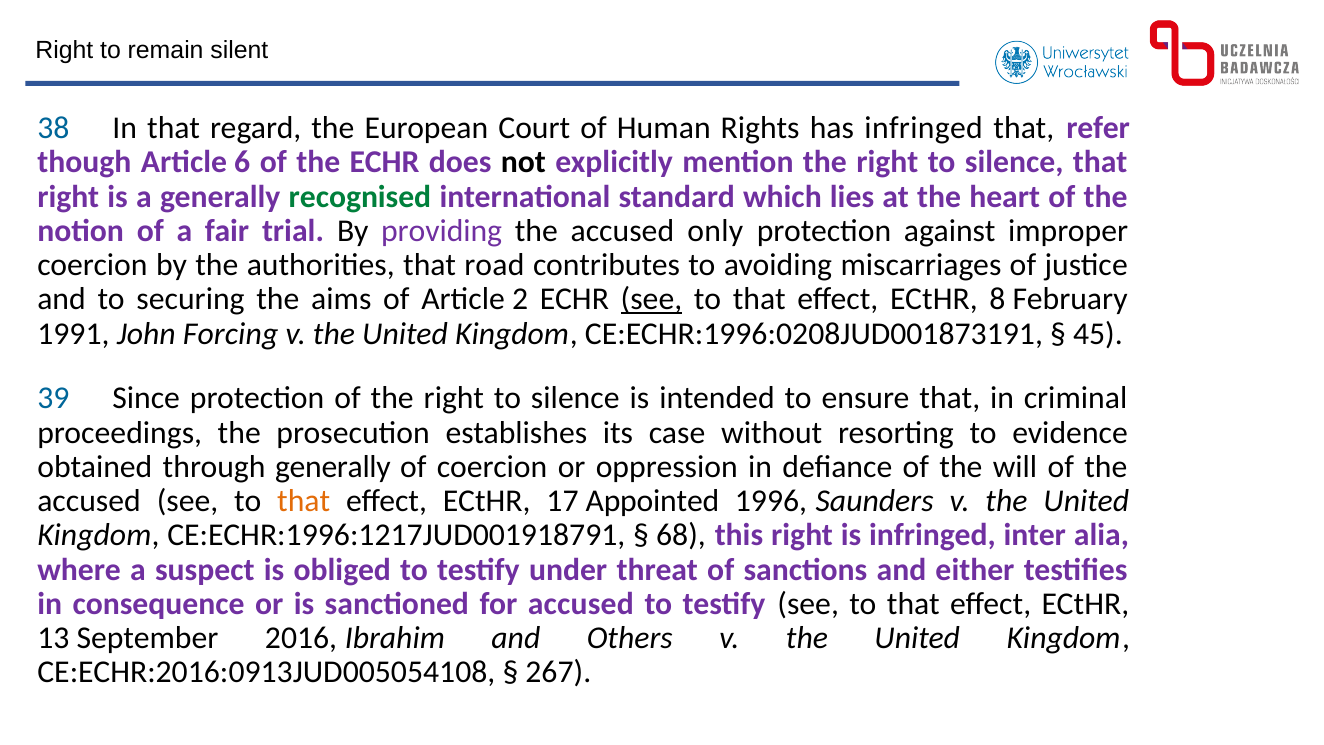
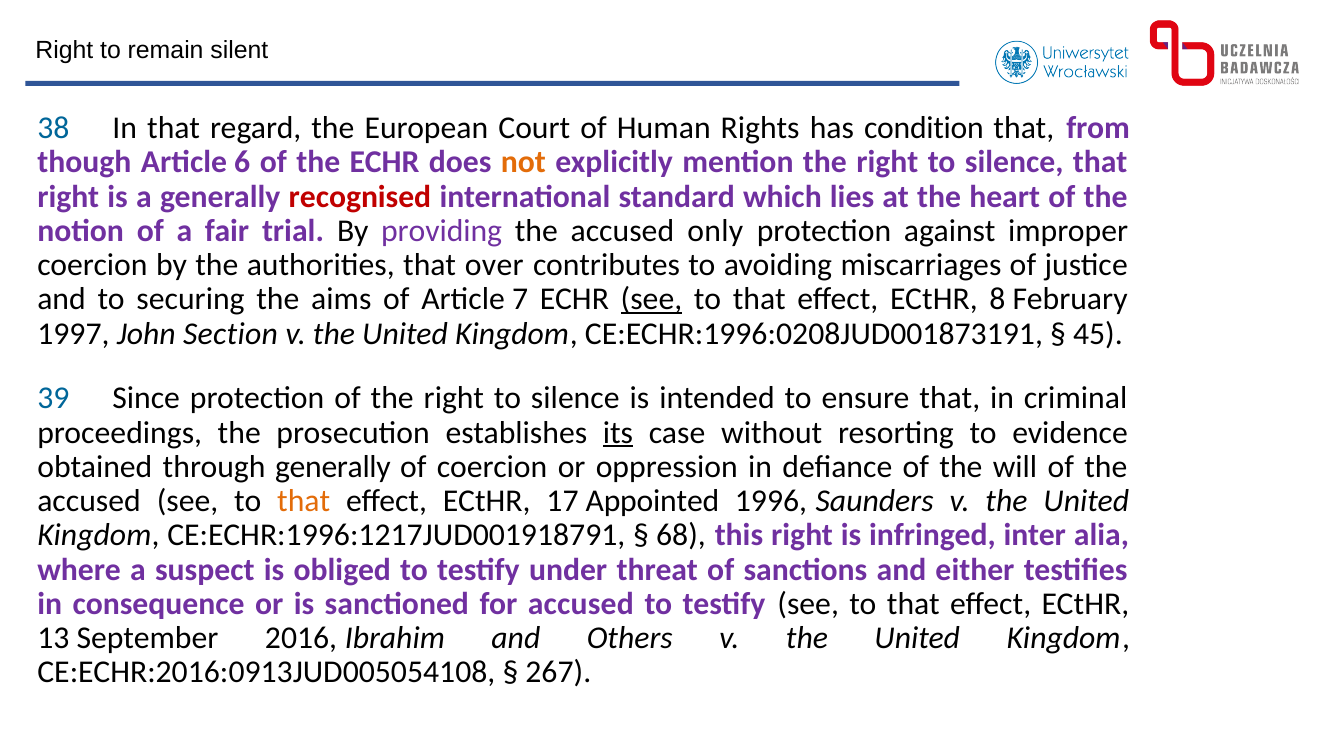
has infringed: infringed -> condition
refer: refer -> from
not colour: black -> orange
recognised colour: green -> red
road: road -> over
2: 2 -> 7
1991: 1991 -> 1997
Forcing: Forcing -> Section
its underline: none -> present
